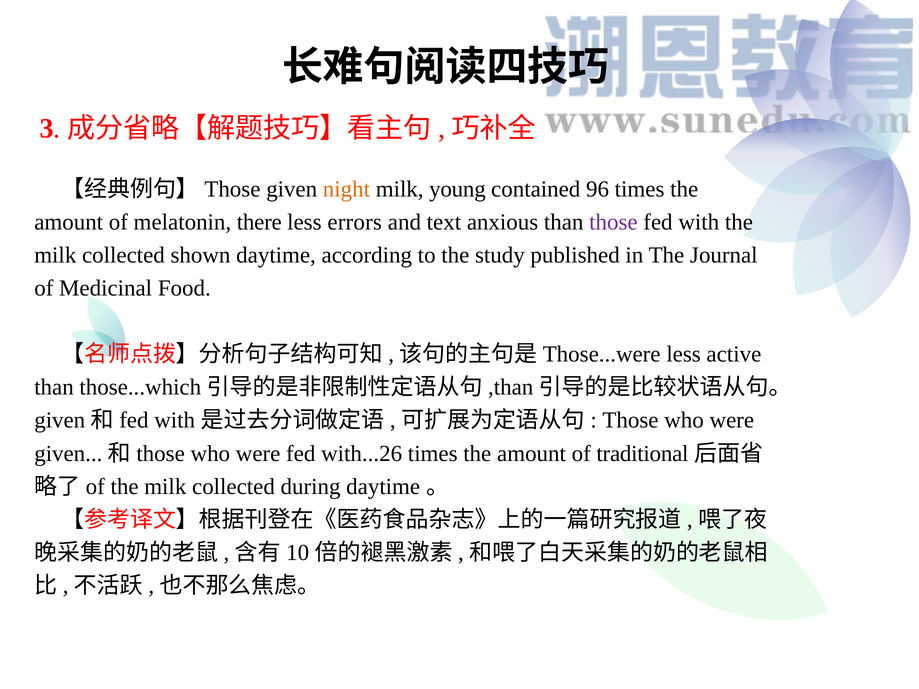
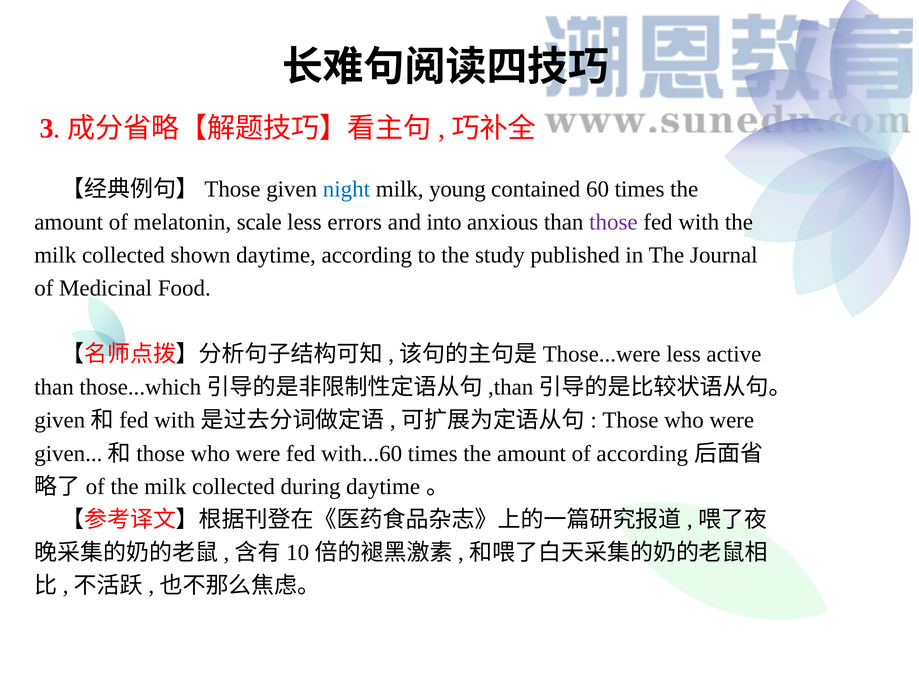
night colour: orange -> blue
96: 96 -> 60
there: there -> scale
text: text -> into
with...26: with...26 -> with...60
of traditional: traditional -> according
